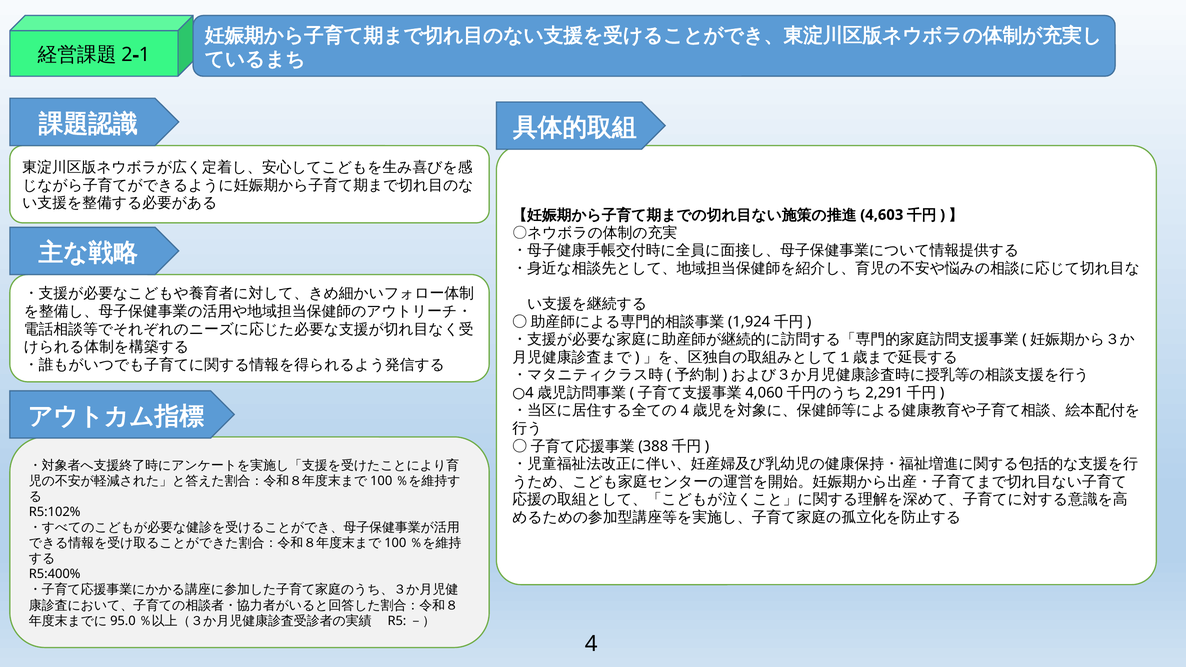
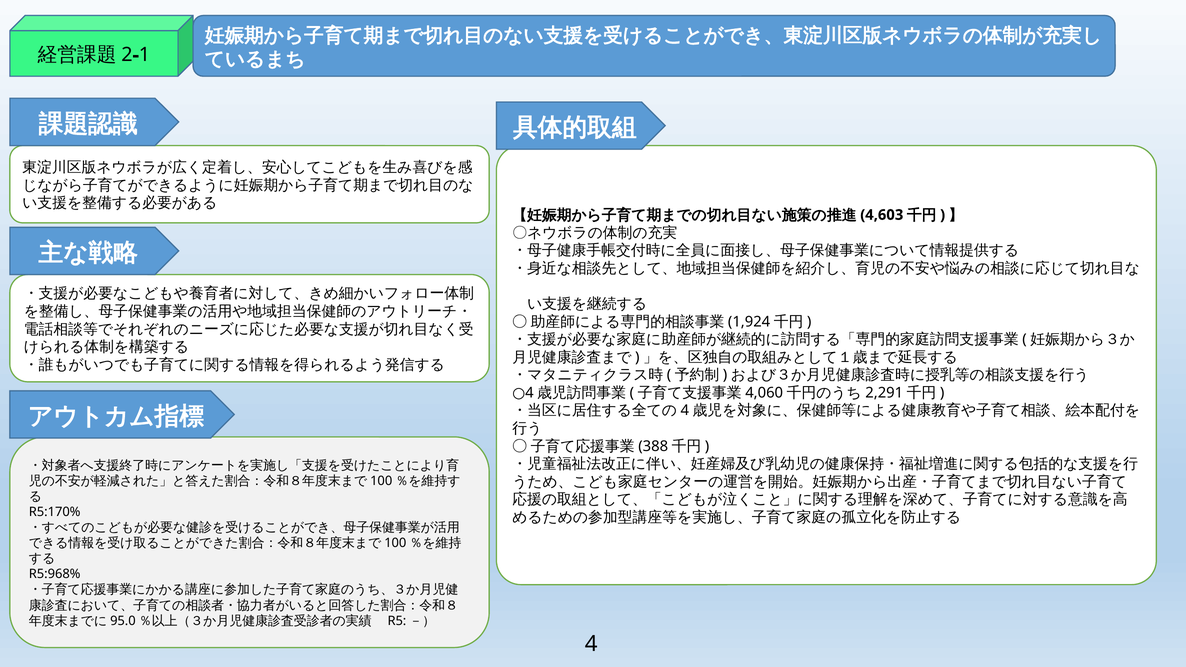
R5:102%: R5:102% -> R5:170%
R5:400%: R5:400% -> R5:968%
